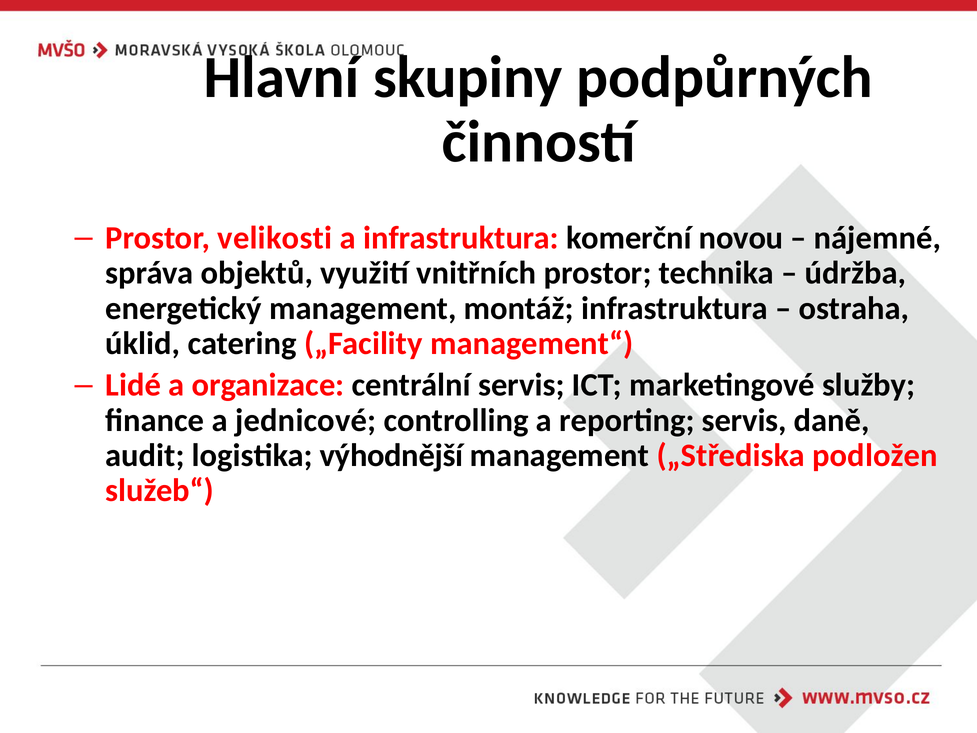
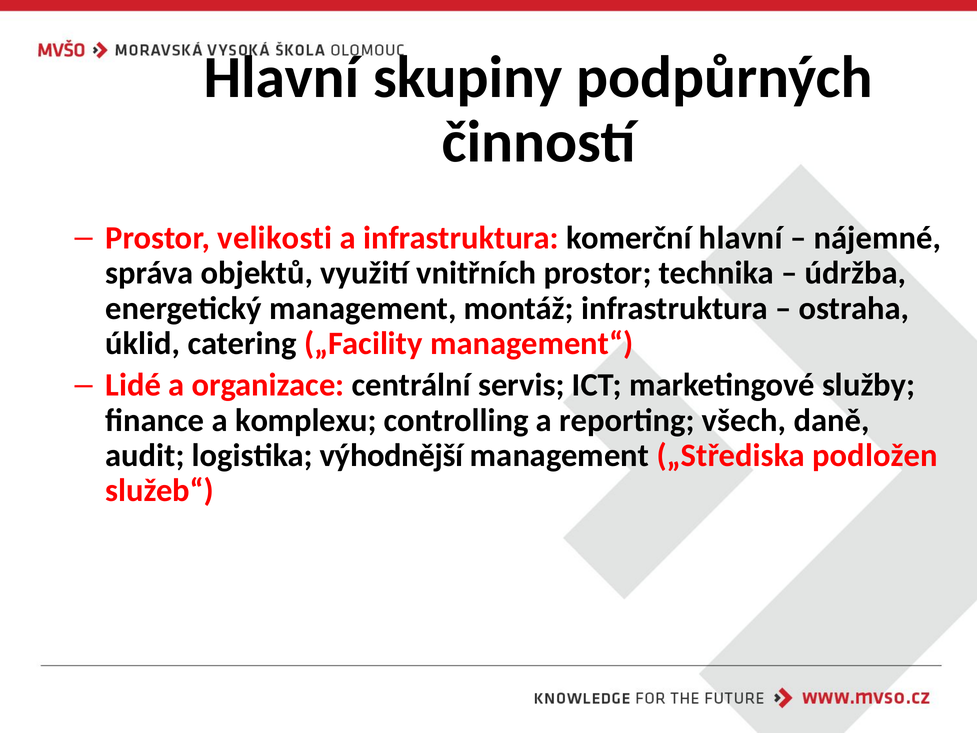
komerční novou: novou -> hlavní
jednicové: jednicové -> komplexu
reporting servis: servis -> všech
